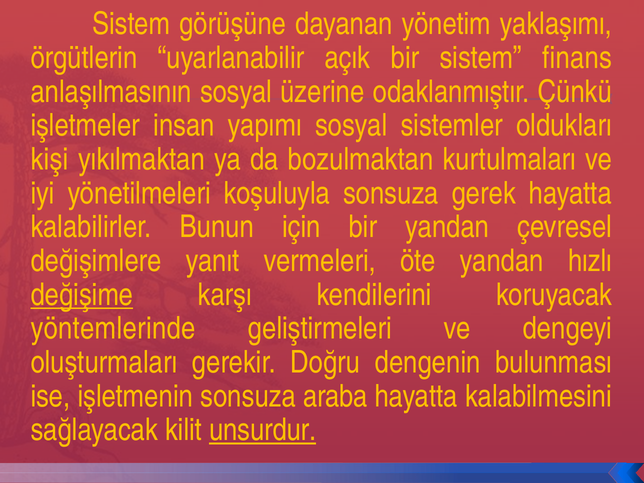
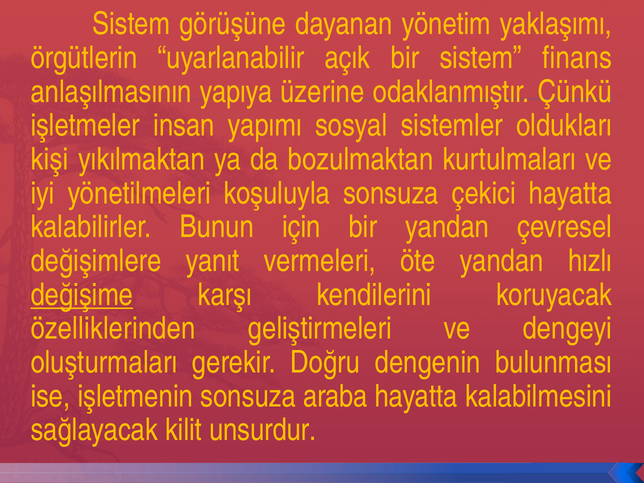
anlaşılmasının sosyal: sosyal -> yapıya
gerek: gerek -> çekici
yöntemlerinde: yöntemlerinde -> özelliklerinden
unsurdur underline: present -> none
